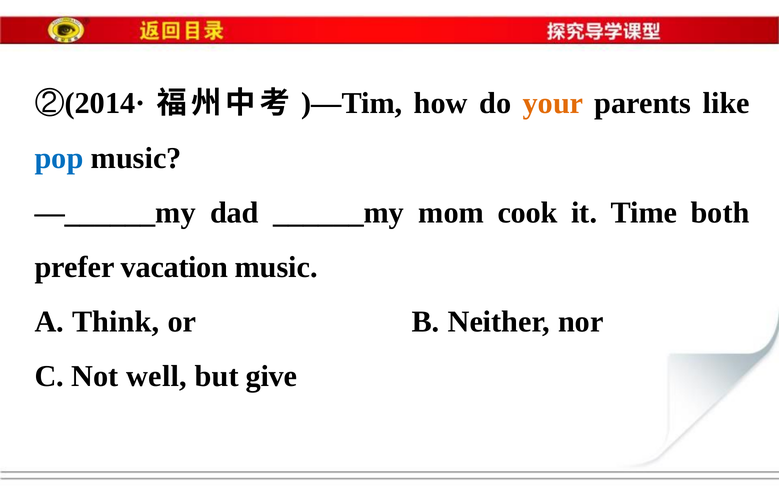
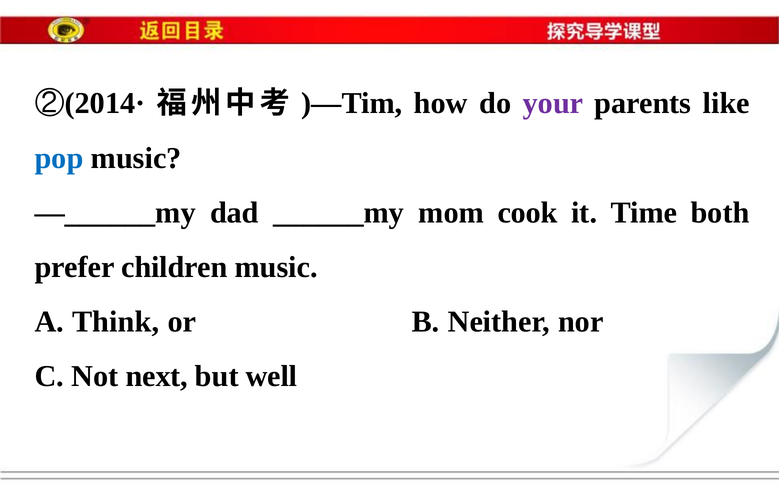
your colour: orange -> purple
vacation: vacation -> children
well: well -> next
give: give -> well
